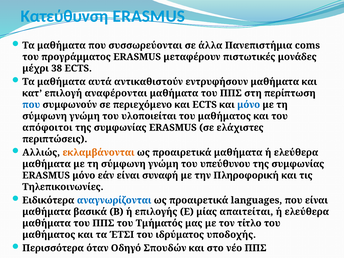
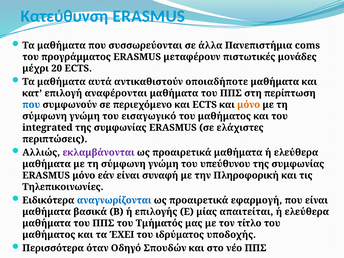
38: 38 -> 20
εντρυφήσουν: εντρυφήσουν -> οποιαδήποτε
μόνο at (249, 105) colour: blue -> orange
υλοποιείται: υλοποιείται -> εισαγωγικό
απόφοιτοι: απόφοιτοι -> integrated
εκλαμβάνονται colour: orange -> purple
languages: languages -> εφαρμογή
ΈΤΣΙ: ΈΤΣΙ -> ΈΧΕΙ
